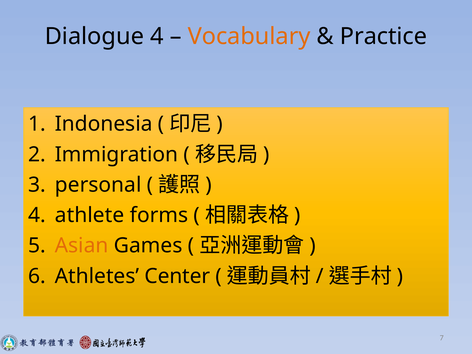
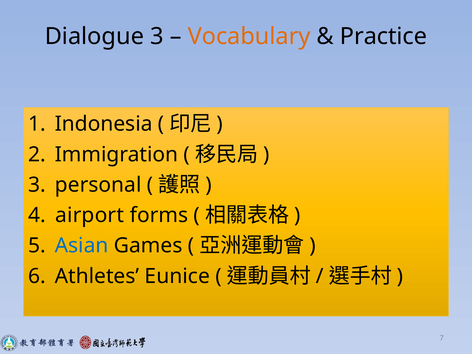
Dialogue 4: 4 -> 3
athlete: athlete -> airport
Asian colour: orange -> blue
Center: Center -> Eunice
